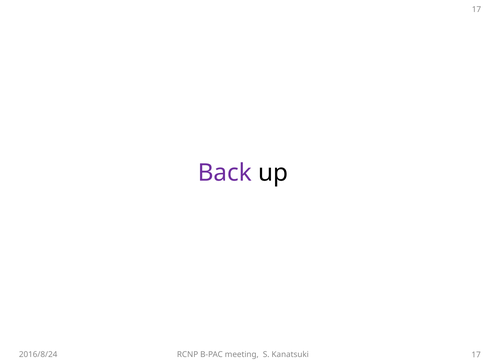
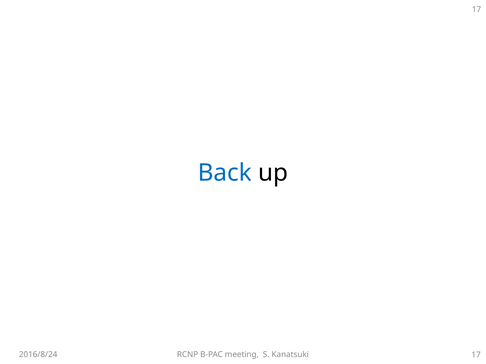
Back colour: purple -> blue
